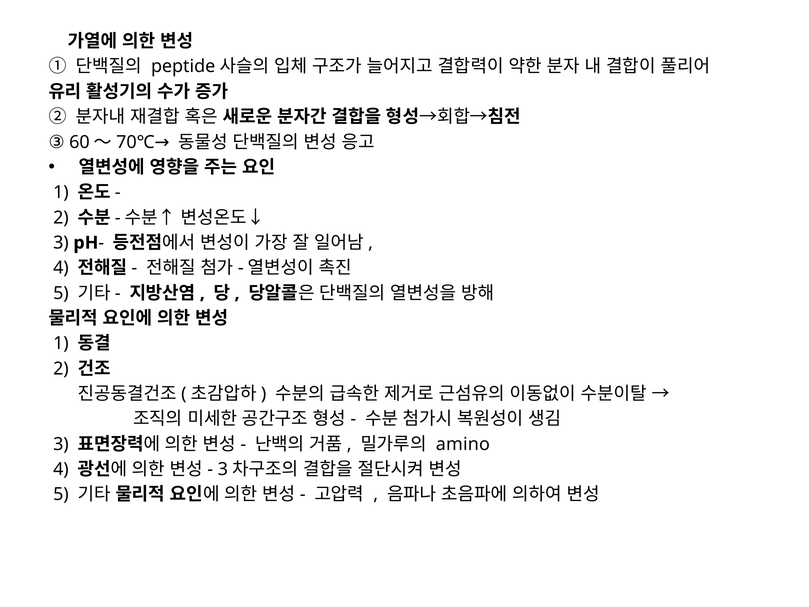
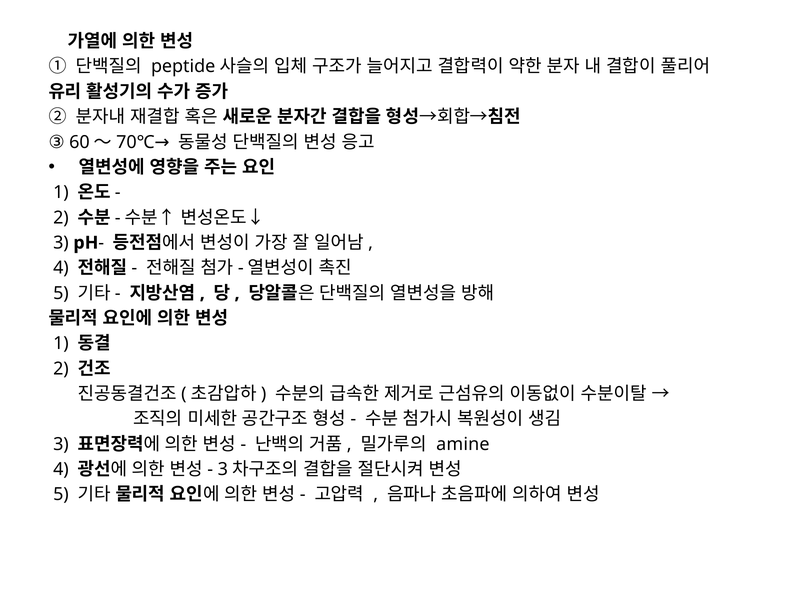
amino: amino -> amine
